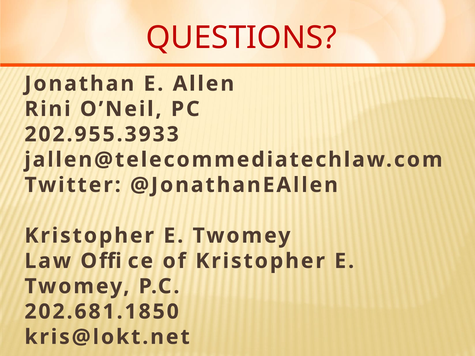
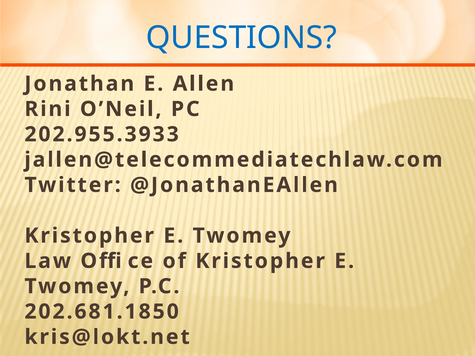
QUESTIONS colour: red -> blue
